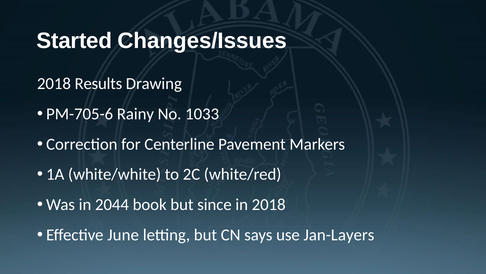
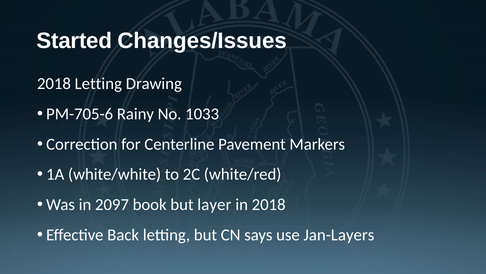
2018 Results: Results -> Letting
2044: 2044 -> 2097
since: since -> layer
June: June -> Back
